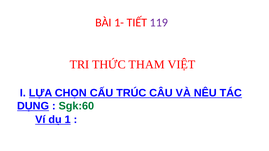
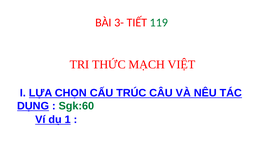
1-: 1- -> 3-
119 colour: purple -> green
THAM: THAM -> MẠCH
